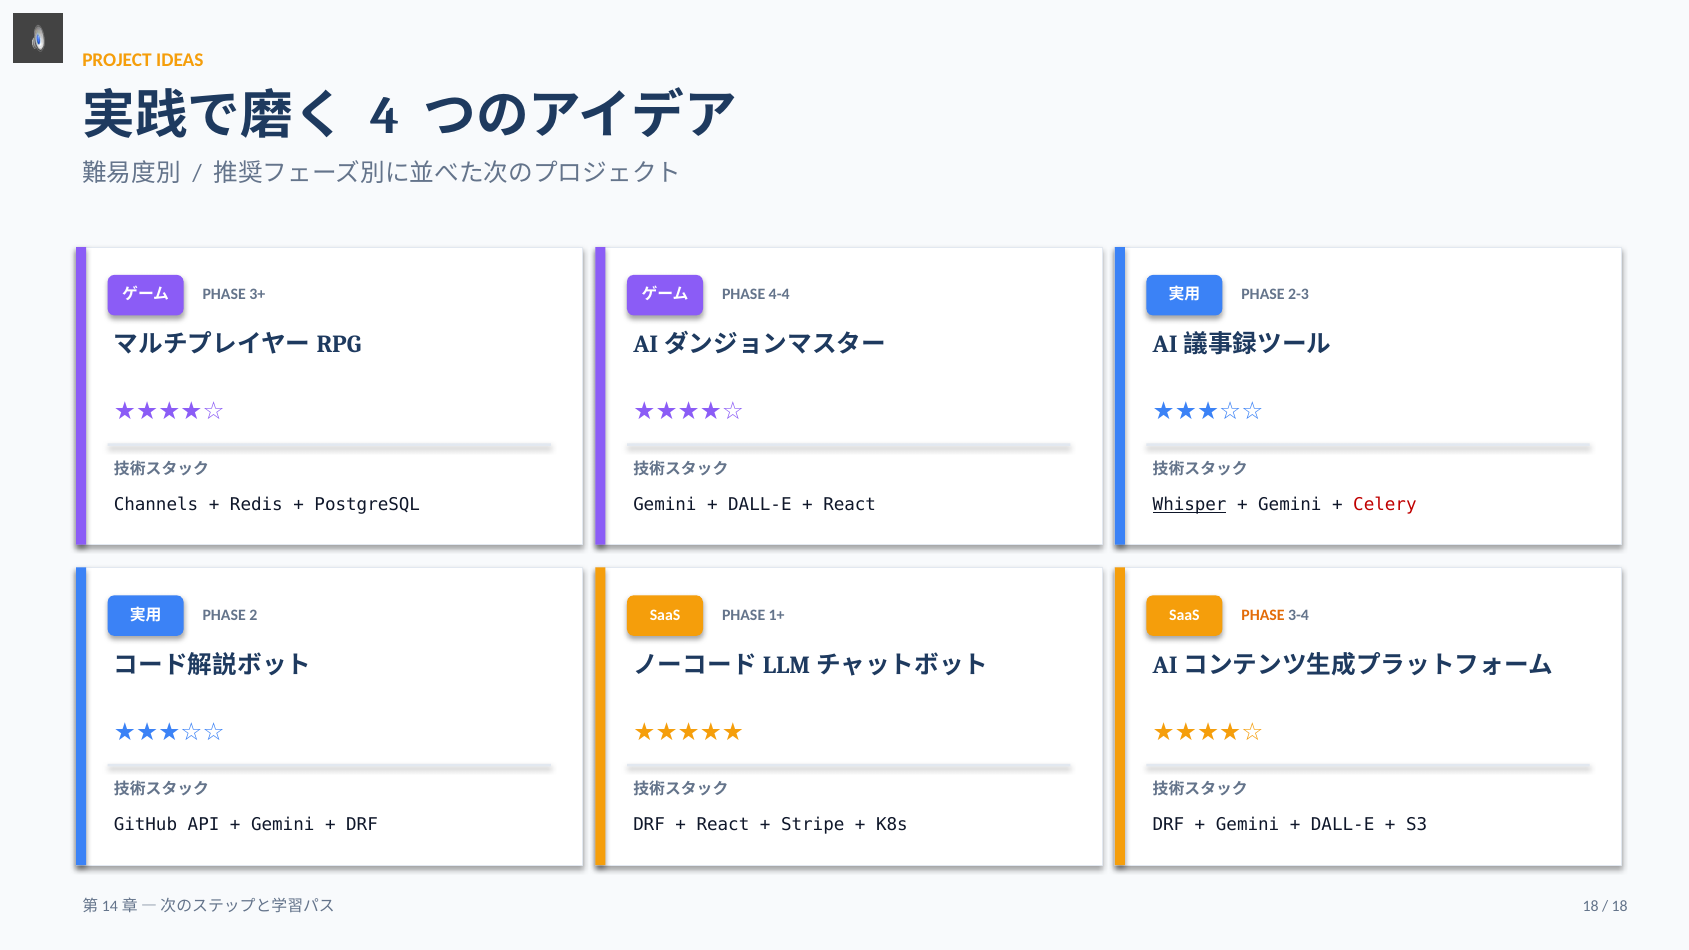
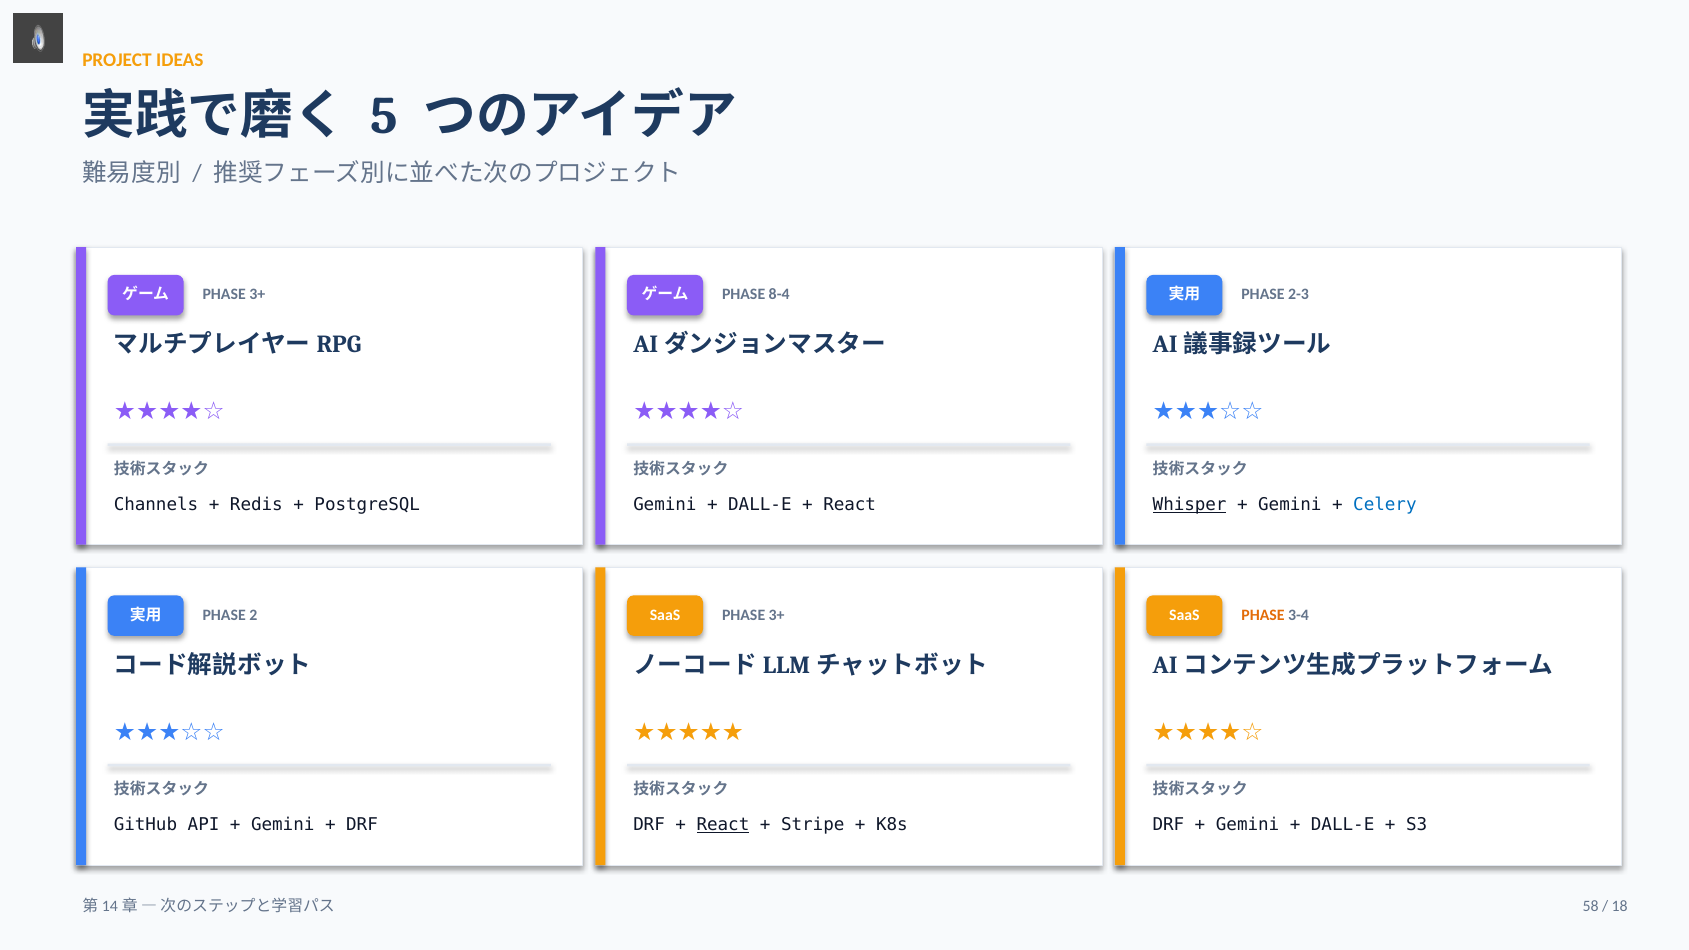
4: 4 -> 5
4-4: 4-4 -> 8-4
Celery colour: red -> blue
SaaS PHASE 1+: 1+ -> 3+
React at (723, 825) underline: none -> present
18 at (1591, 906): 18 -> 58
